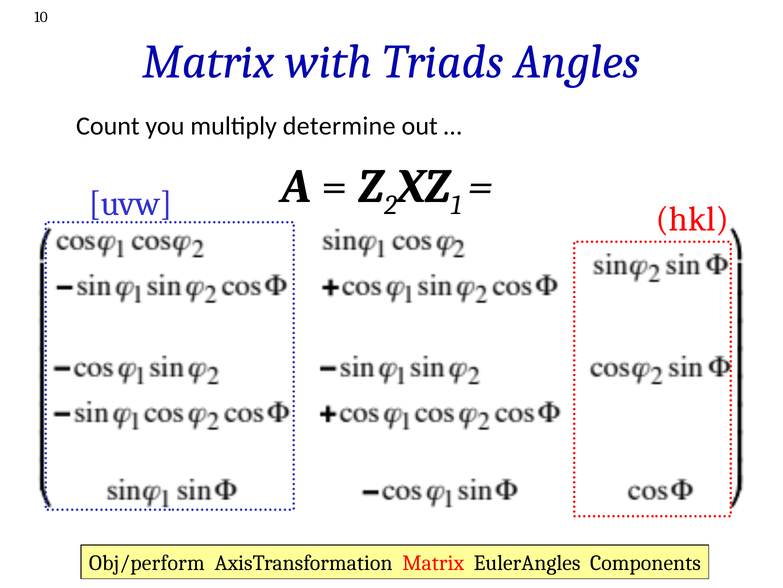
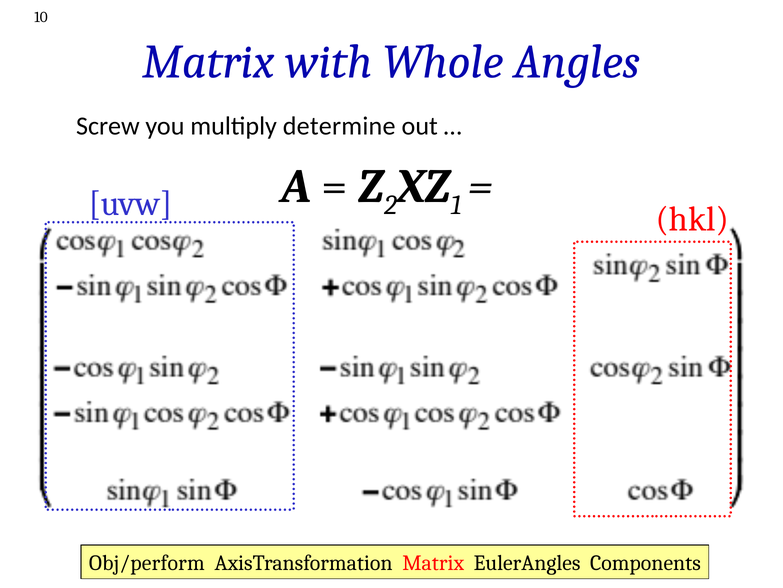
Triads: Triads -> Whole
Count: Count -> Screw
